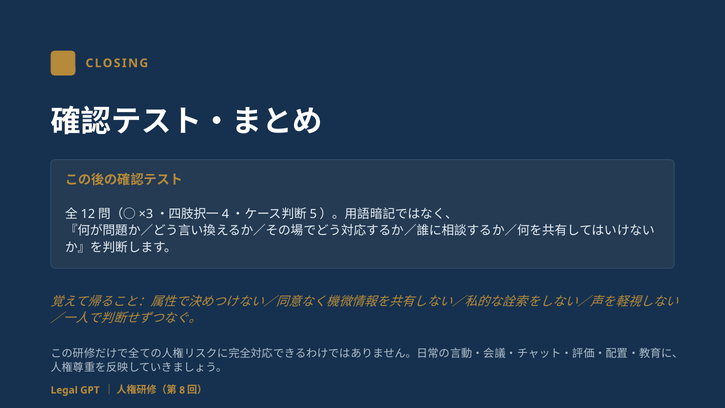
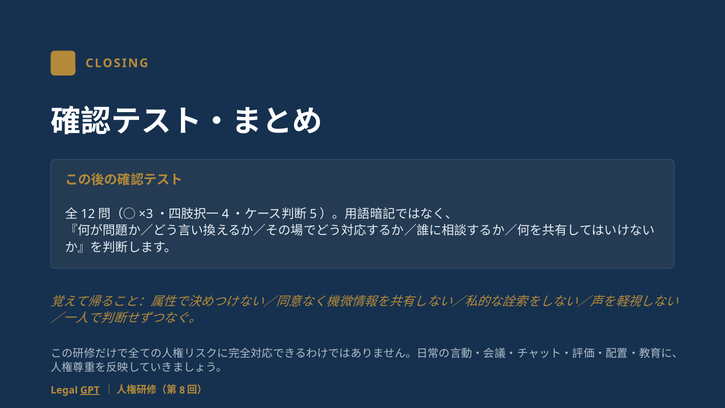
GPT underline: none -> present
